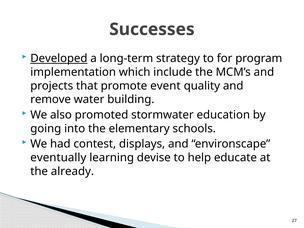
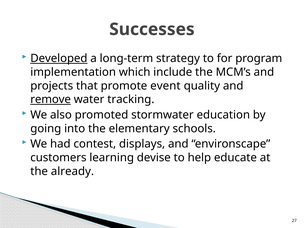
remove underline: none -> present
building: building -> tracking
eventually: eventually -> customers
